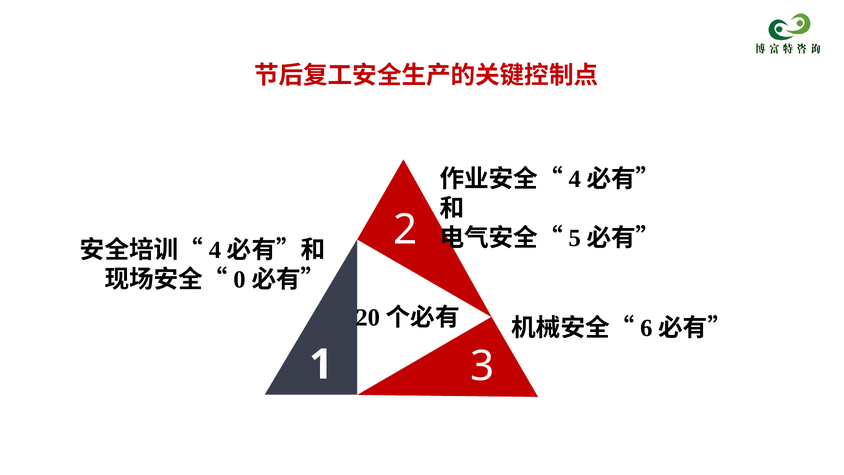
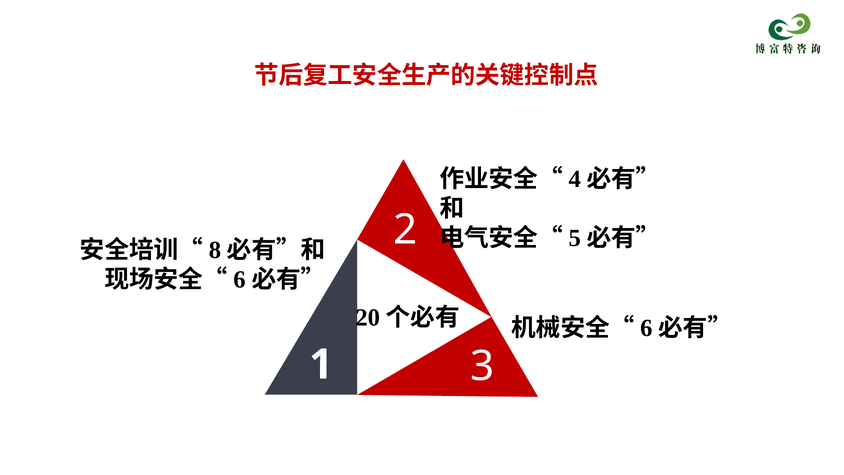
4 at (215, 250): 4 -> 8
0 at (240, 279): 0 -> 6
